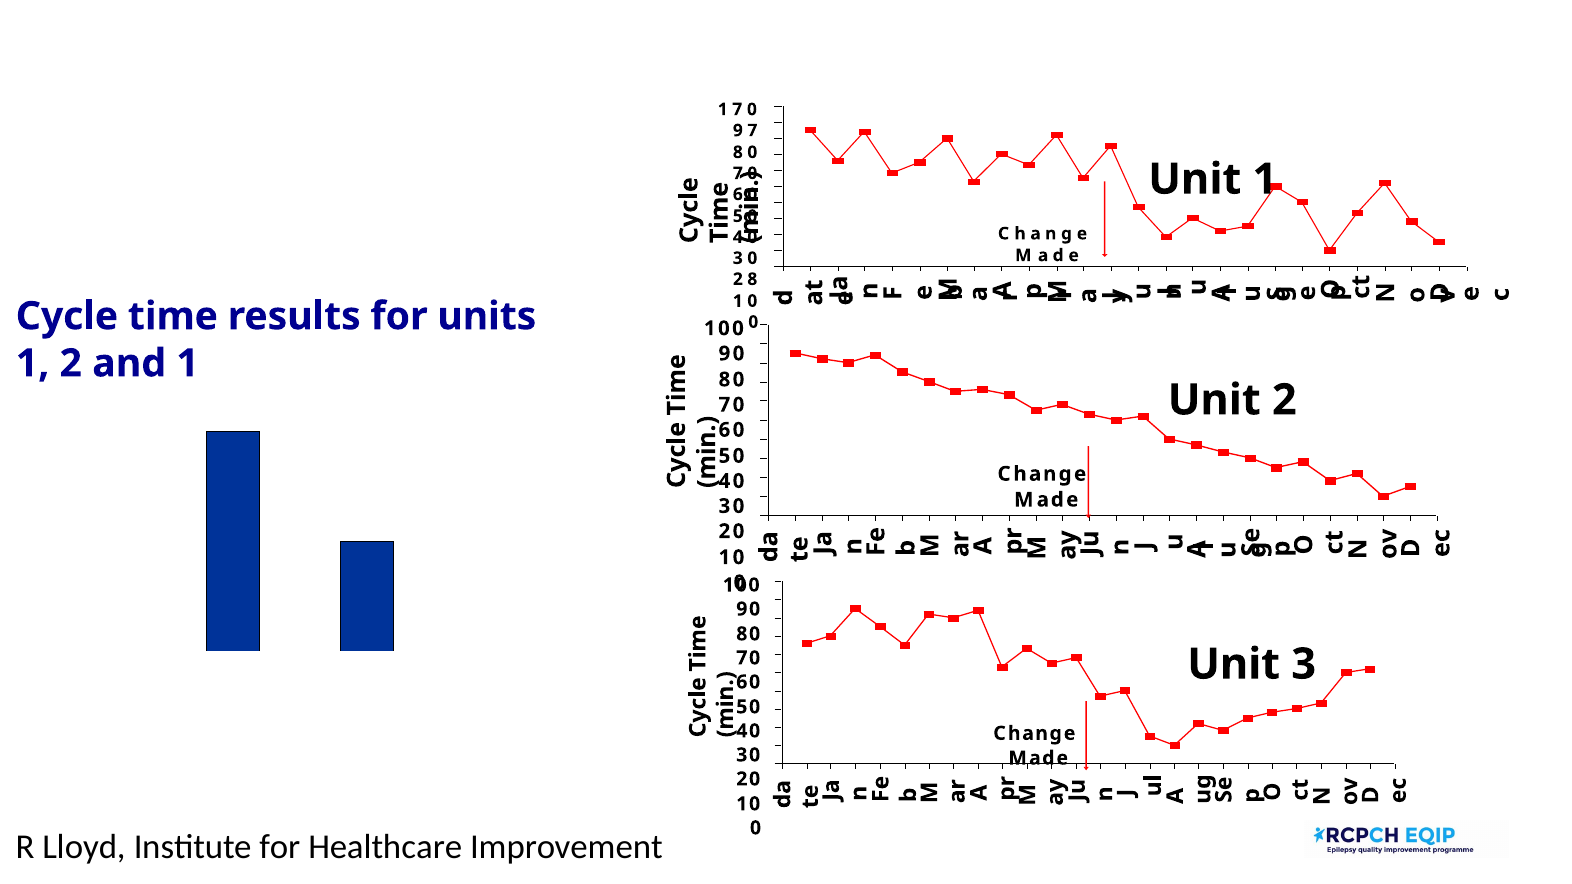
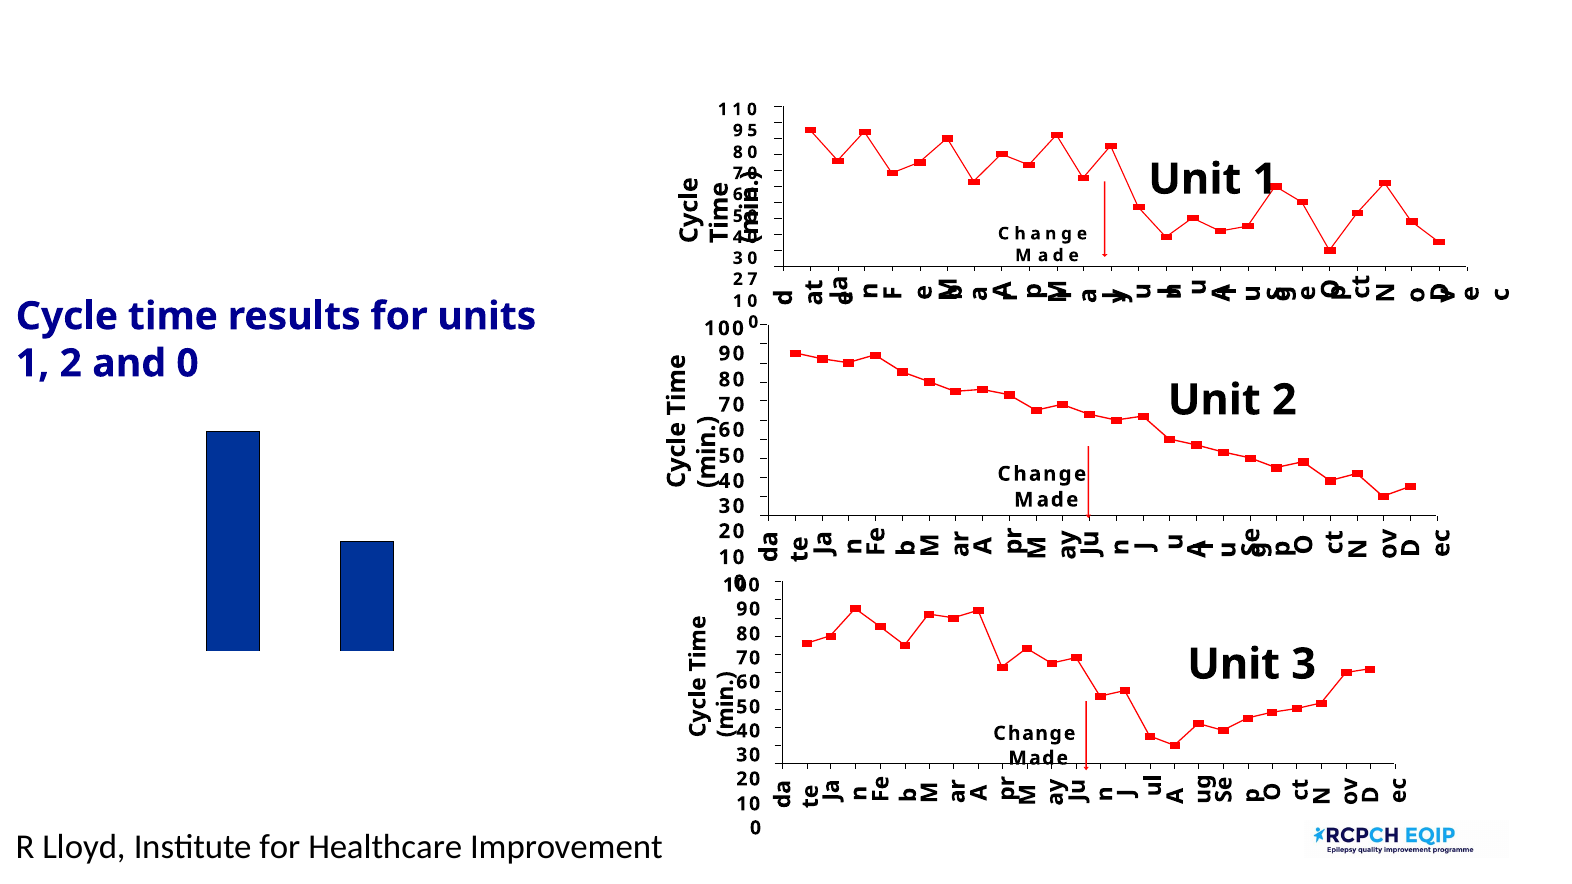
1 7: 7 -> 1
7 at (752, 131): 7 -> 5
2 8: 8 -> 7
and 1: 1 -> 0
